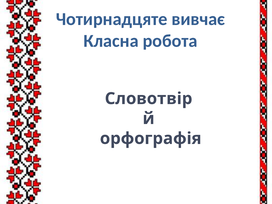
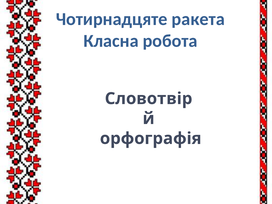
вивчає: вивчає -> ракета
